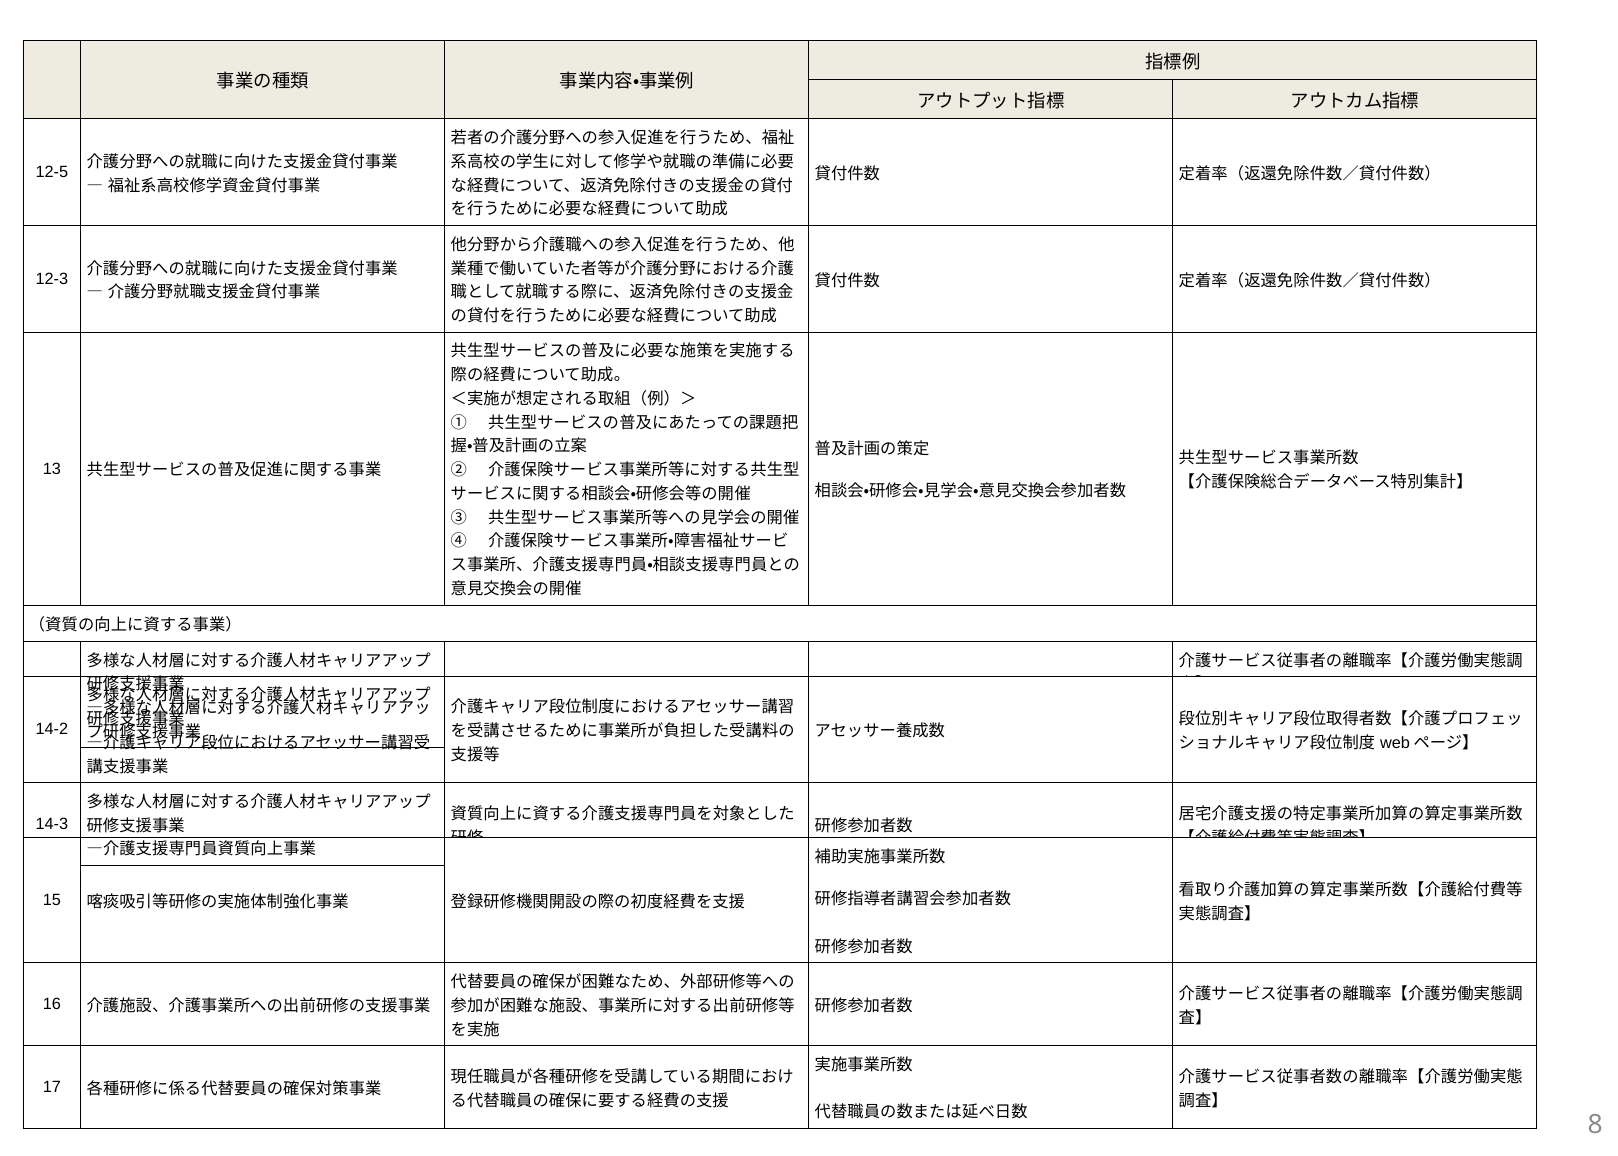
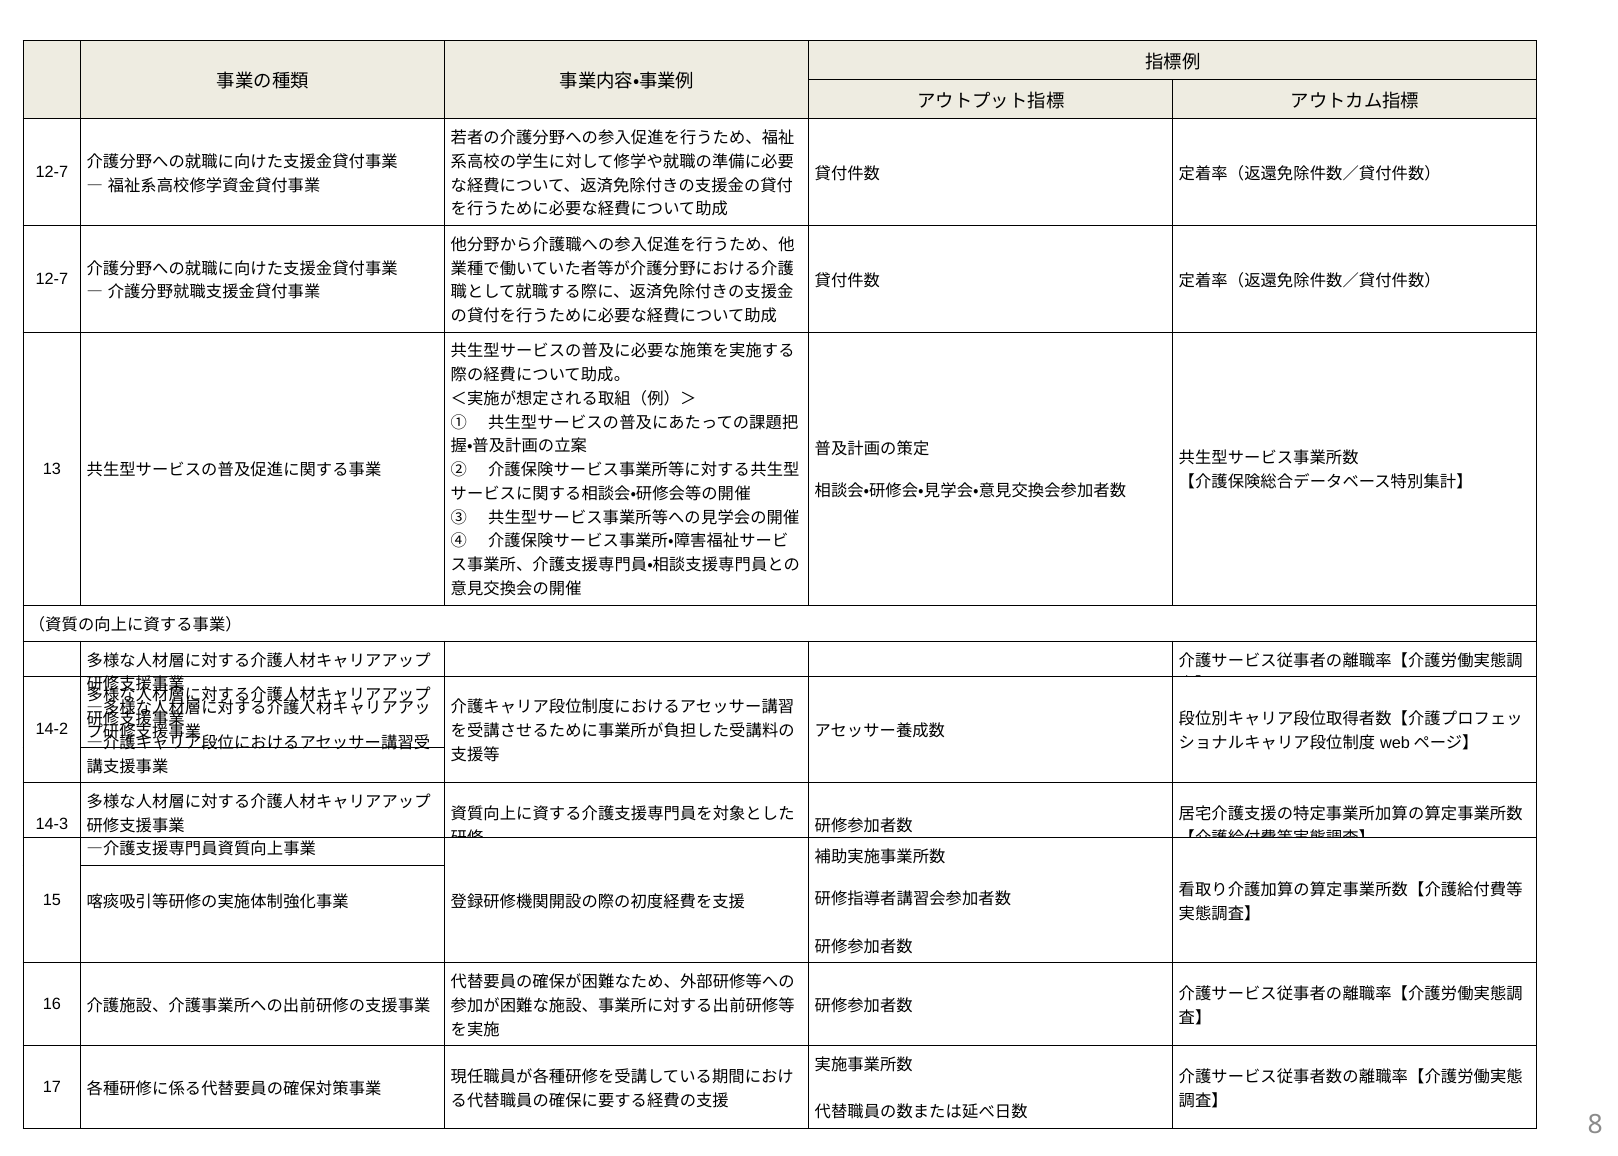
12-5 at (52, 172): 12-5 -> 12-7
12-3 at (52, 279): 12-3 -> 12-7
